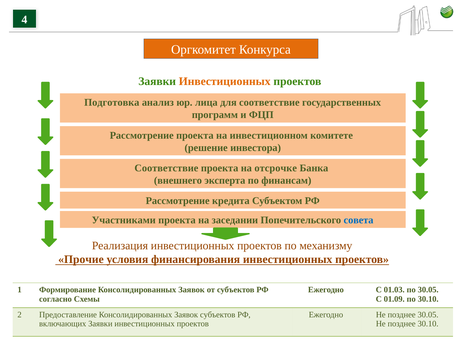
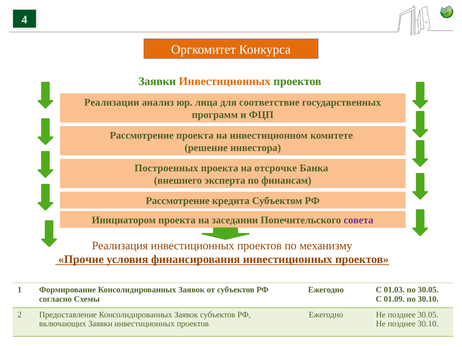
Подготовка: Подготовка -> Реализации
Соответствие at (166, 168): Соответствие -> Построенных
Участниками: Участниками -> Инициатором
совета colour: blue -> purple
